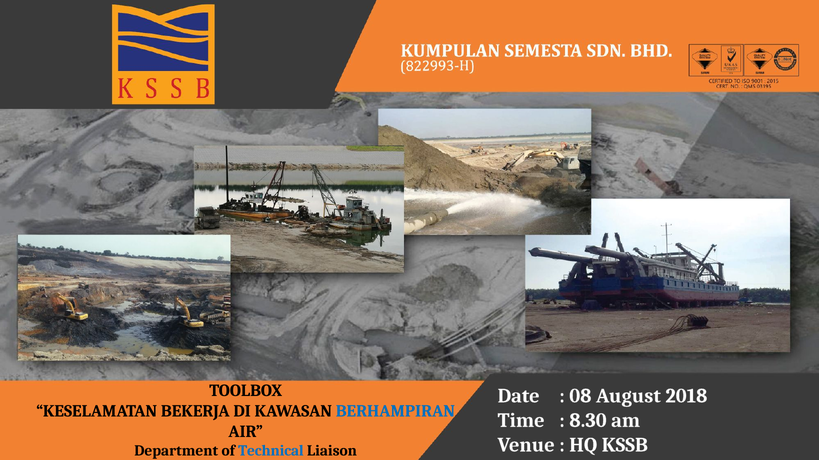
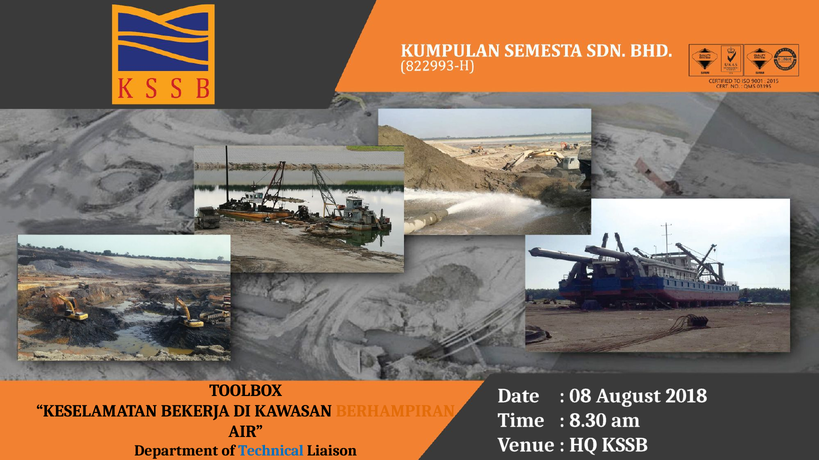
BERHAMPIRAN colour: blue -> orange
